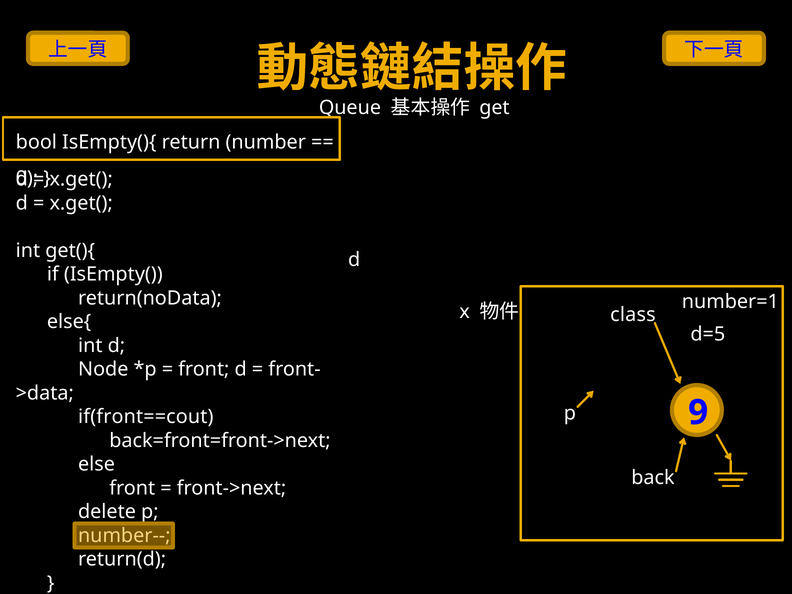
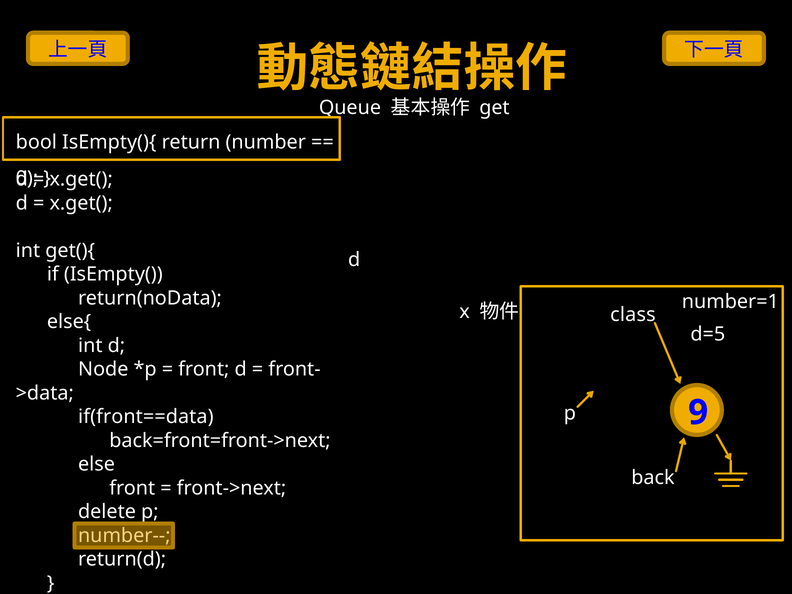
if(front==cout: if(front==cout -> if(front==data
